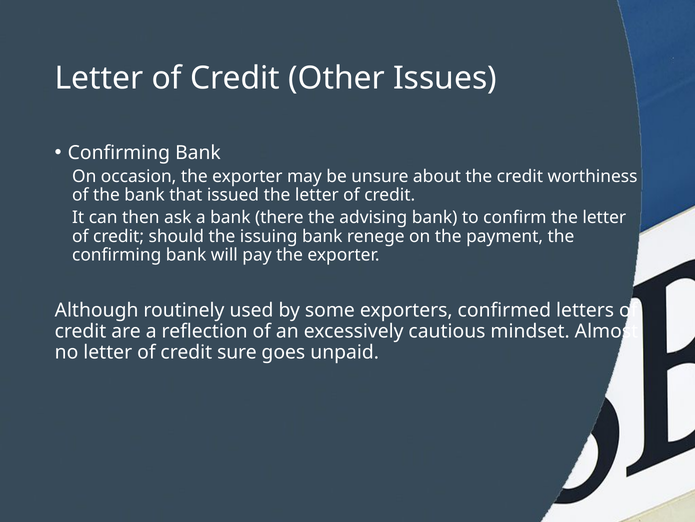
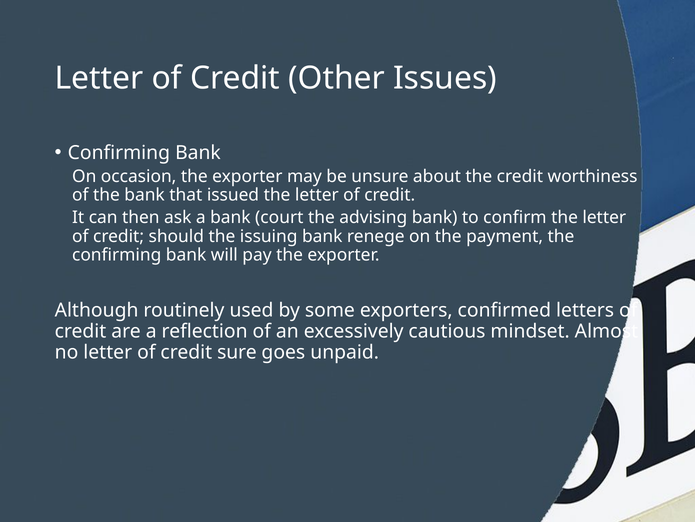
there: there -> court
